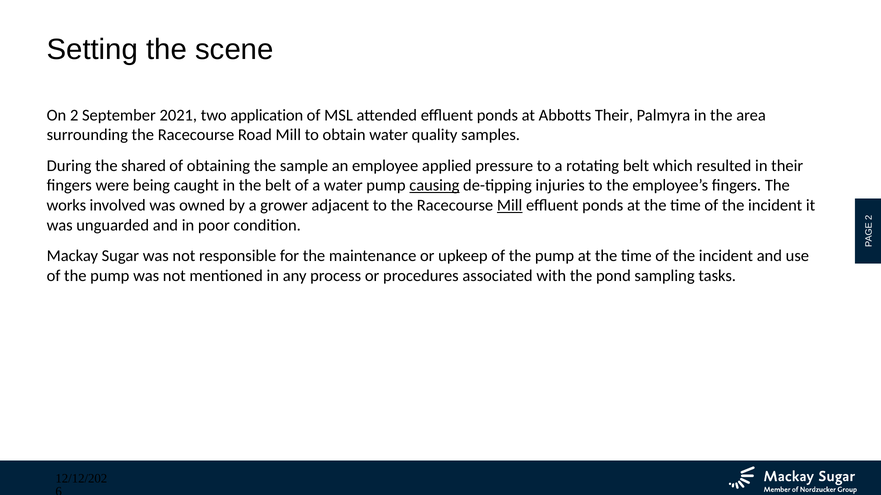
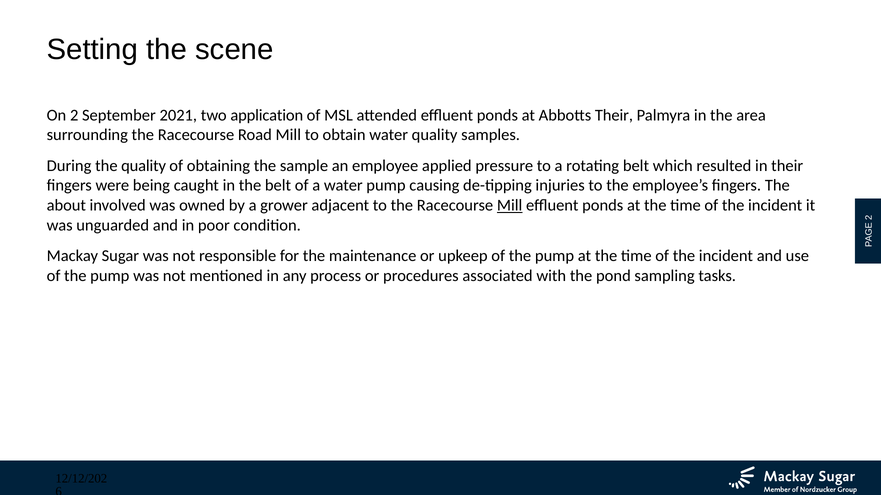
the shared: shared -> quality
causing underline: present -> none
works: works -> about
